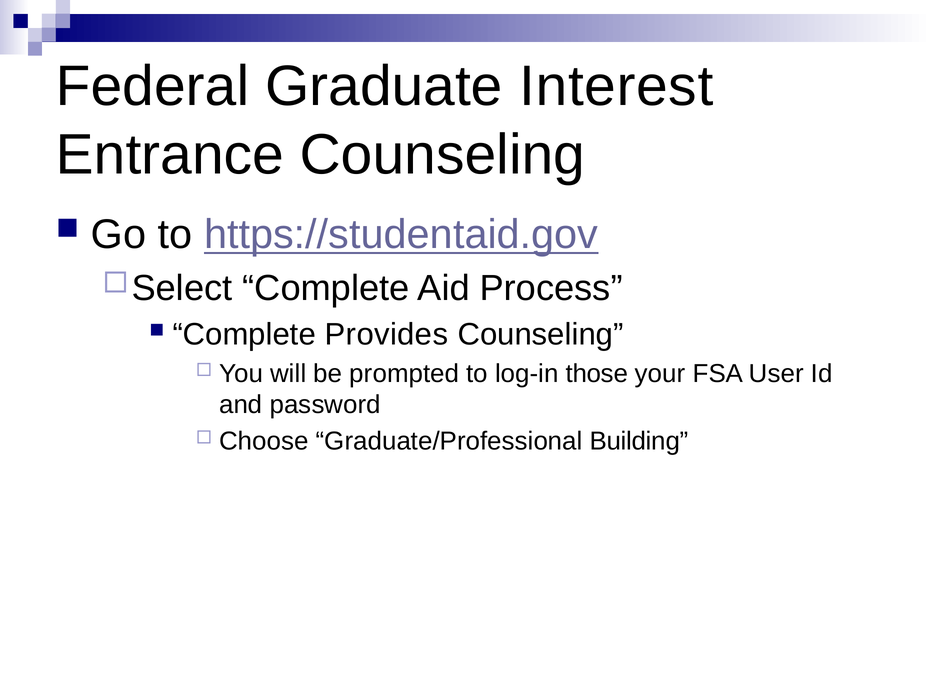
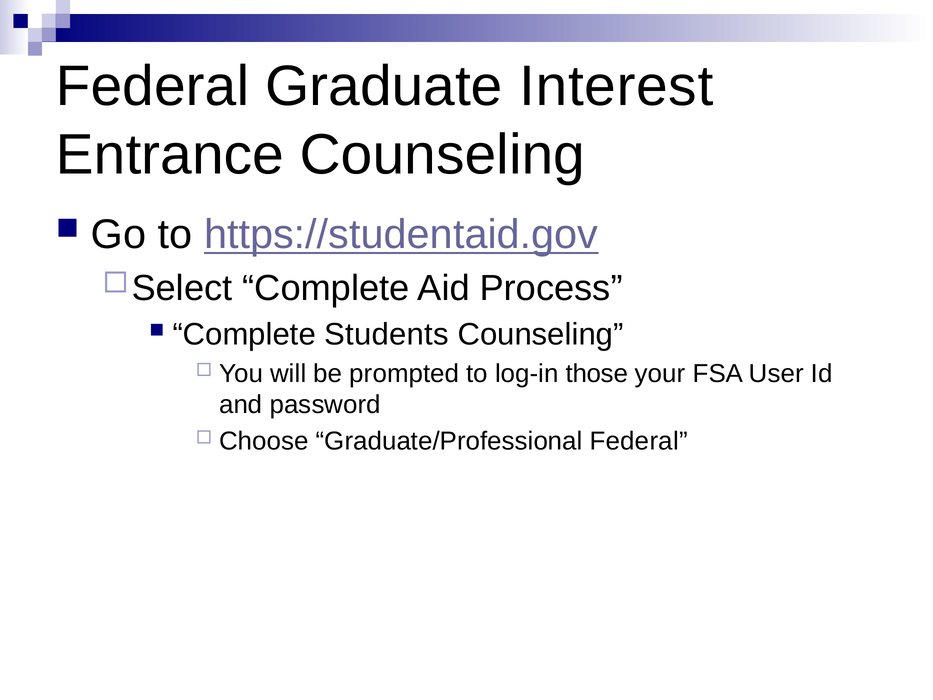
Provides: Provides -> Students
Graduate/Professional Building: Building -> Federal
